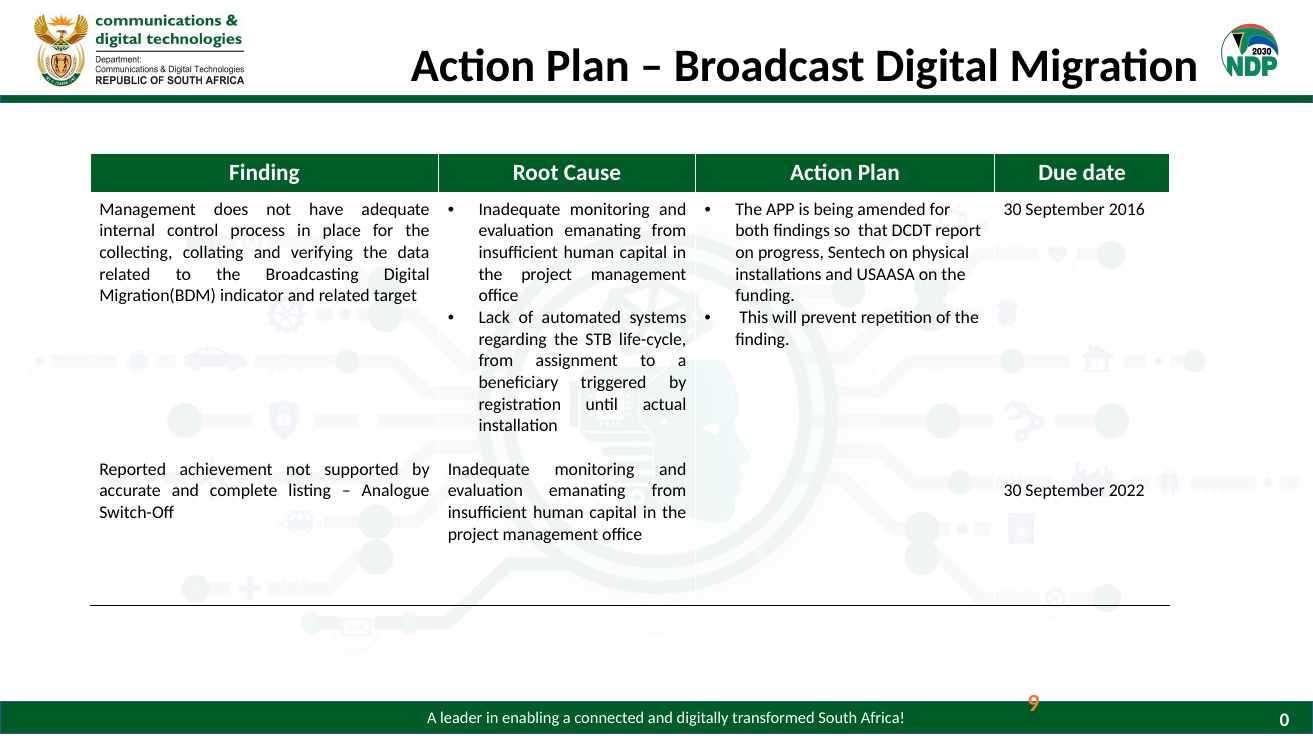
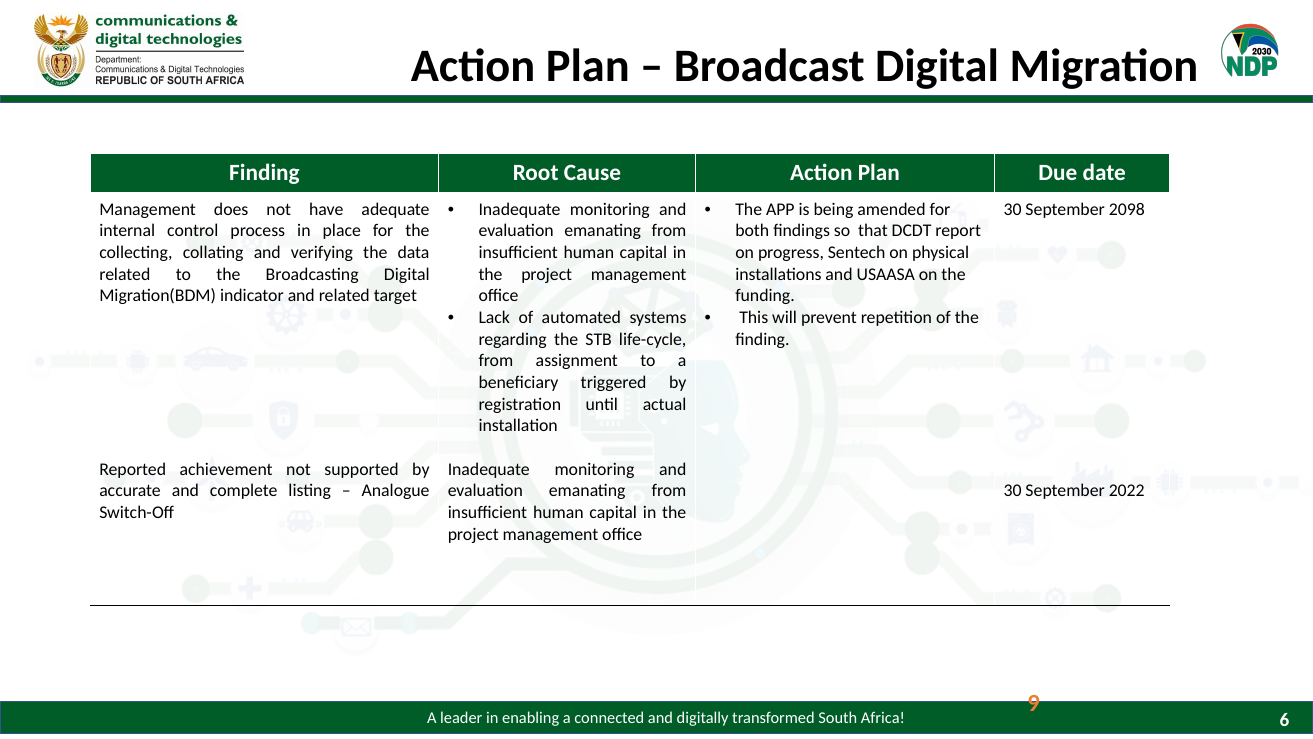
2016: 2016 -> 2098
0: 0 -> 6
